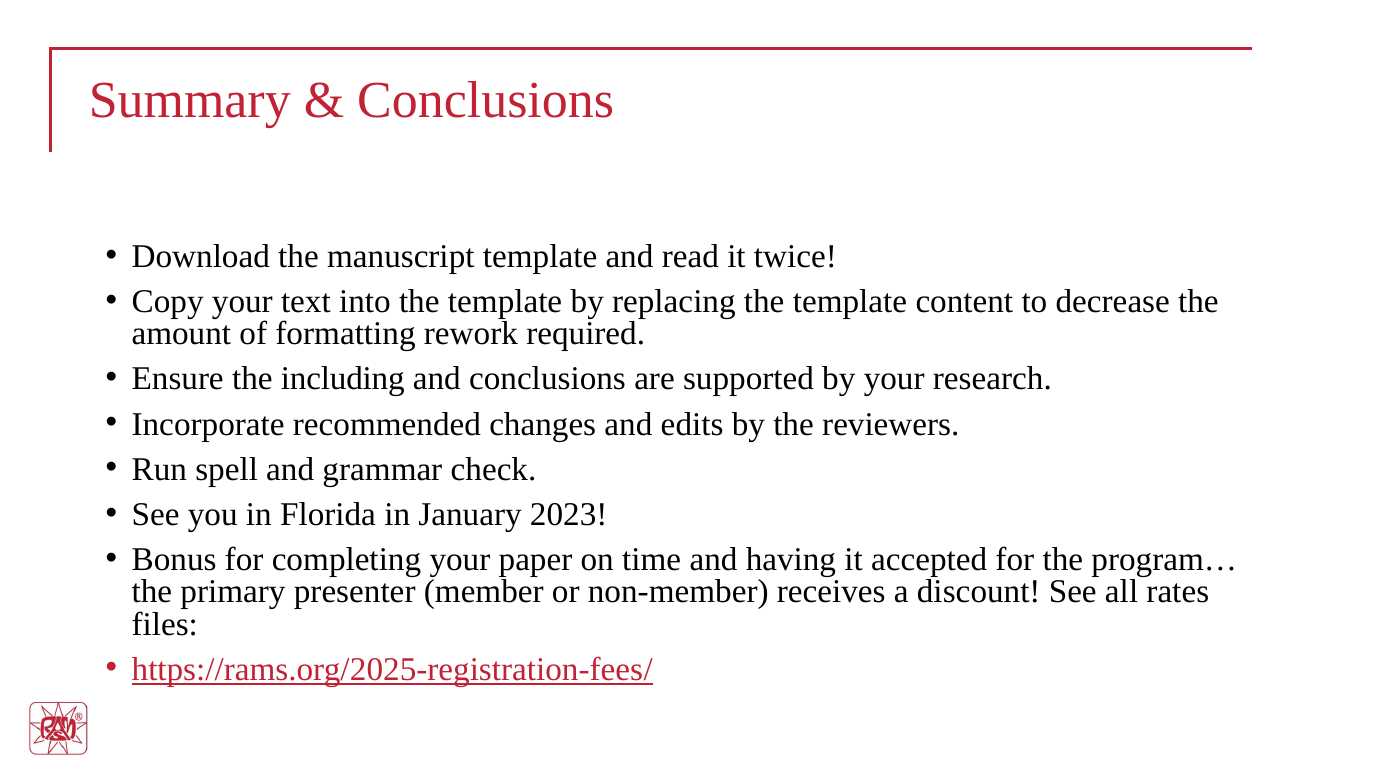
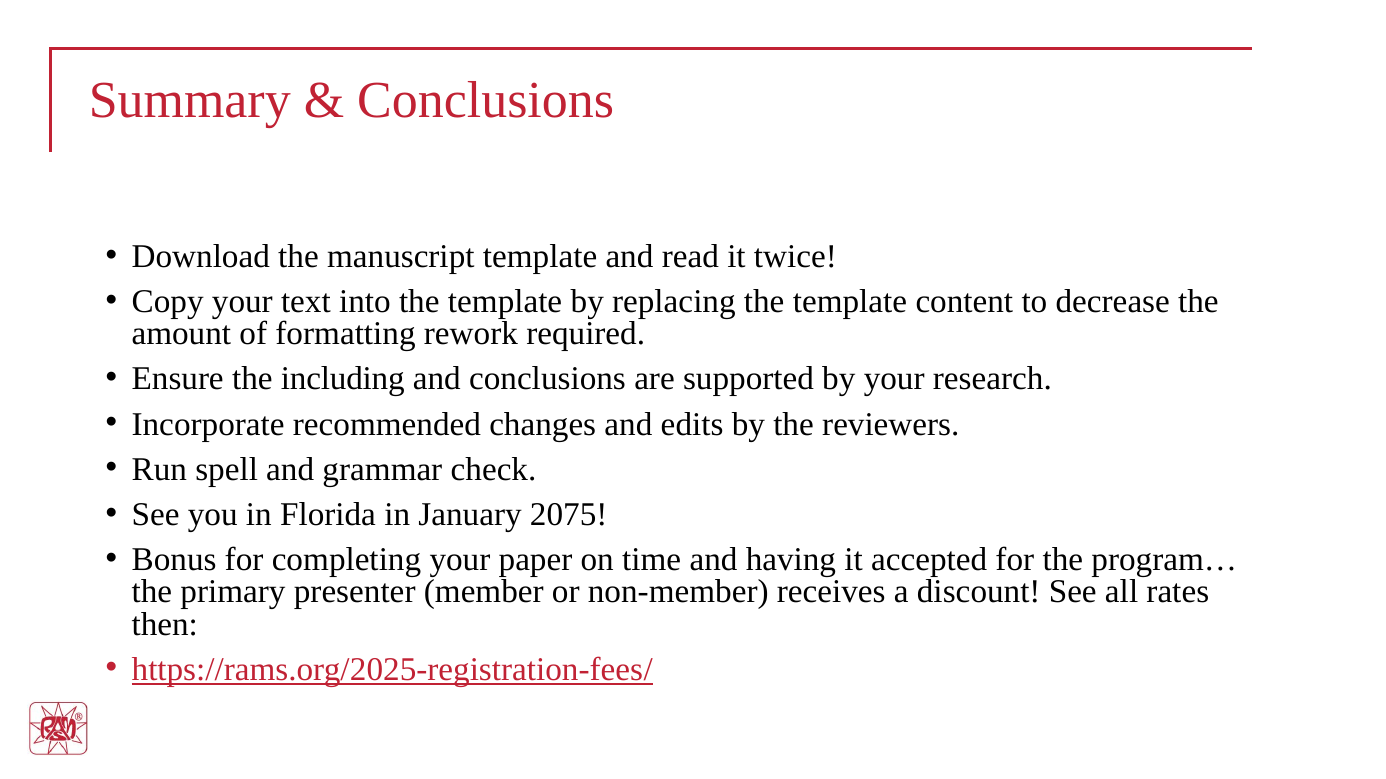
2023: 2023 -> 2075
files: files -> then
